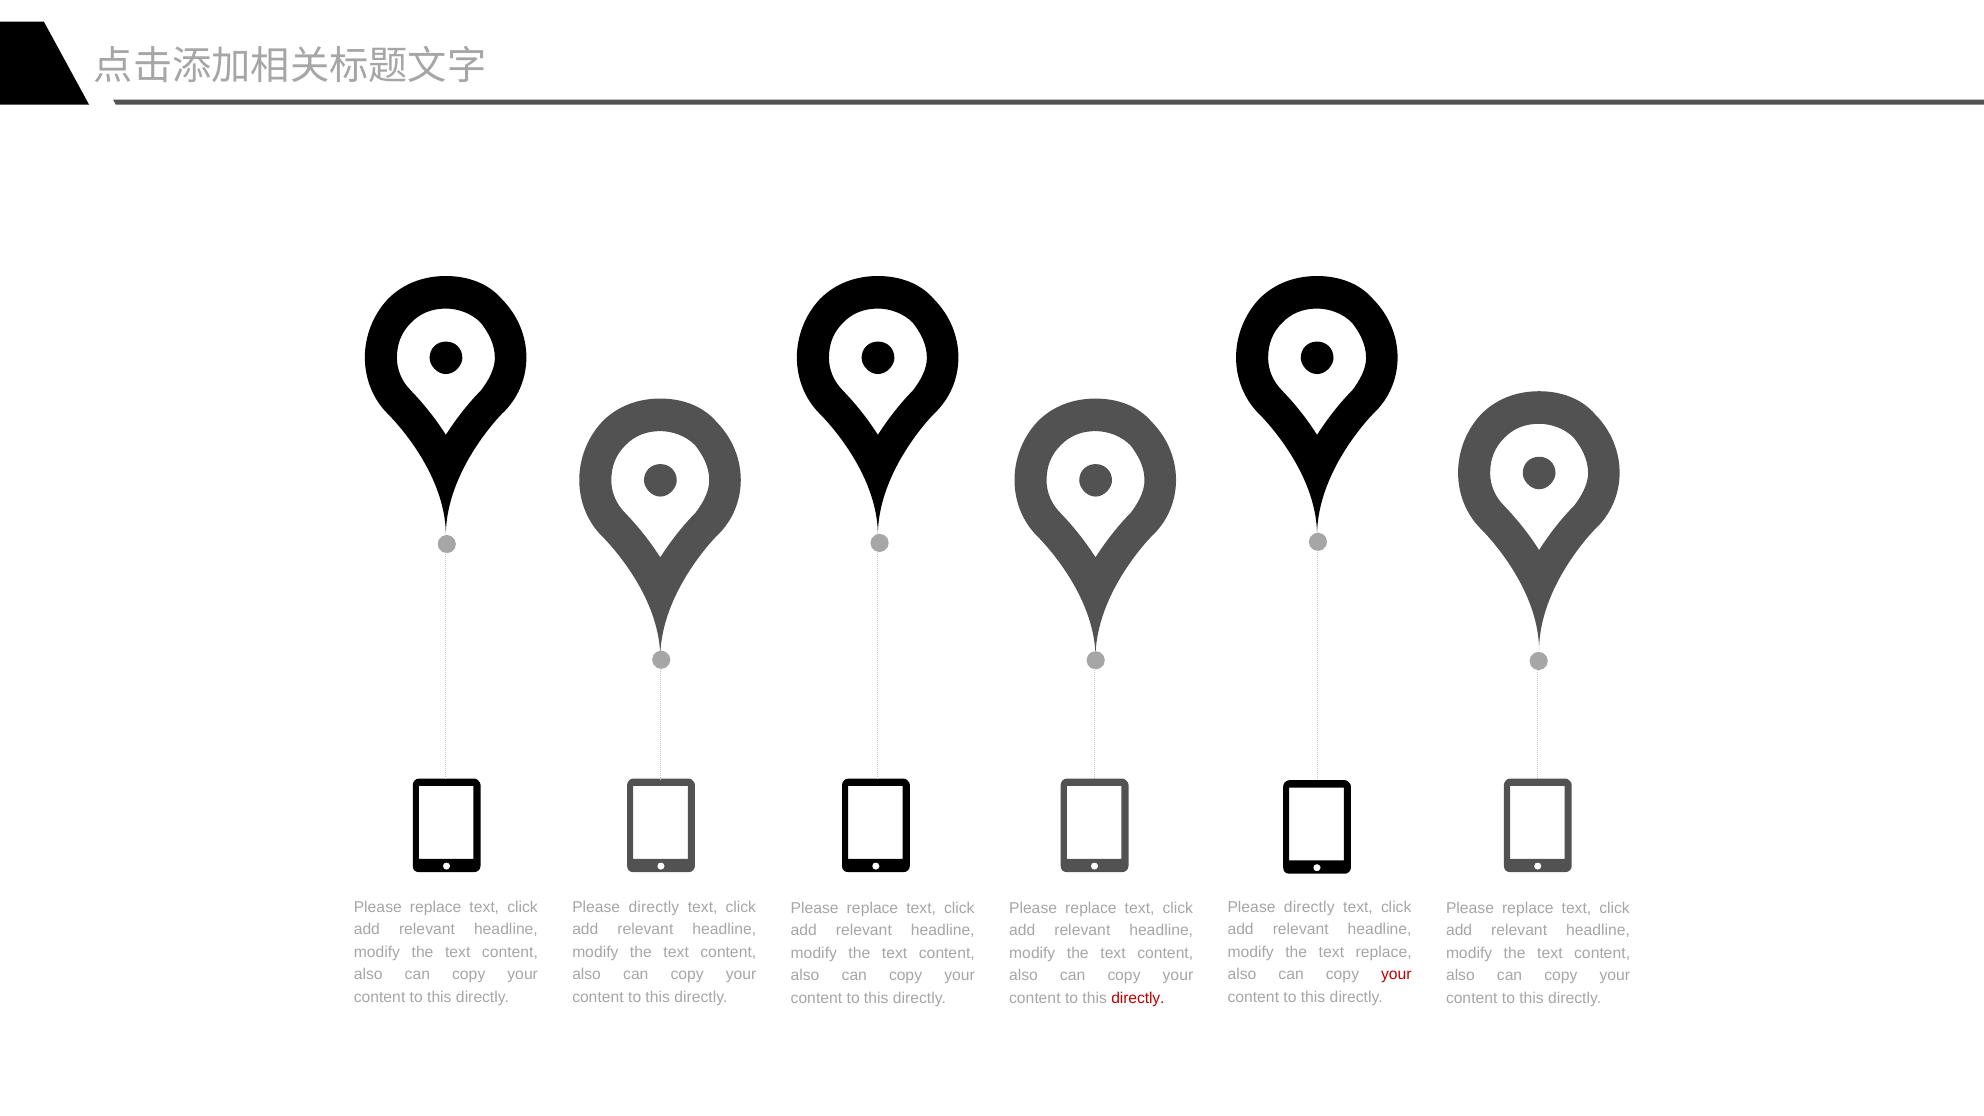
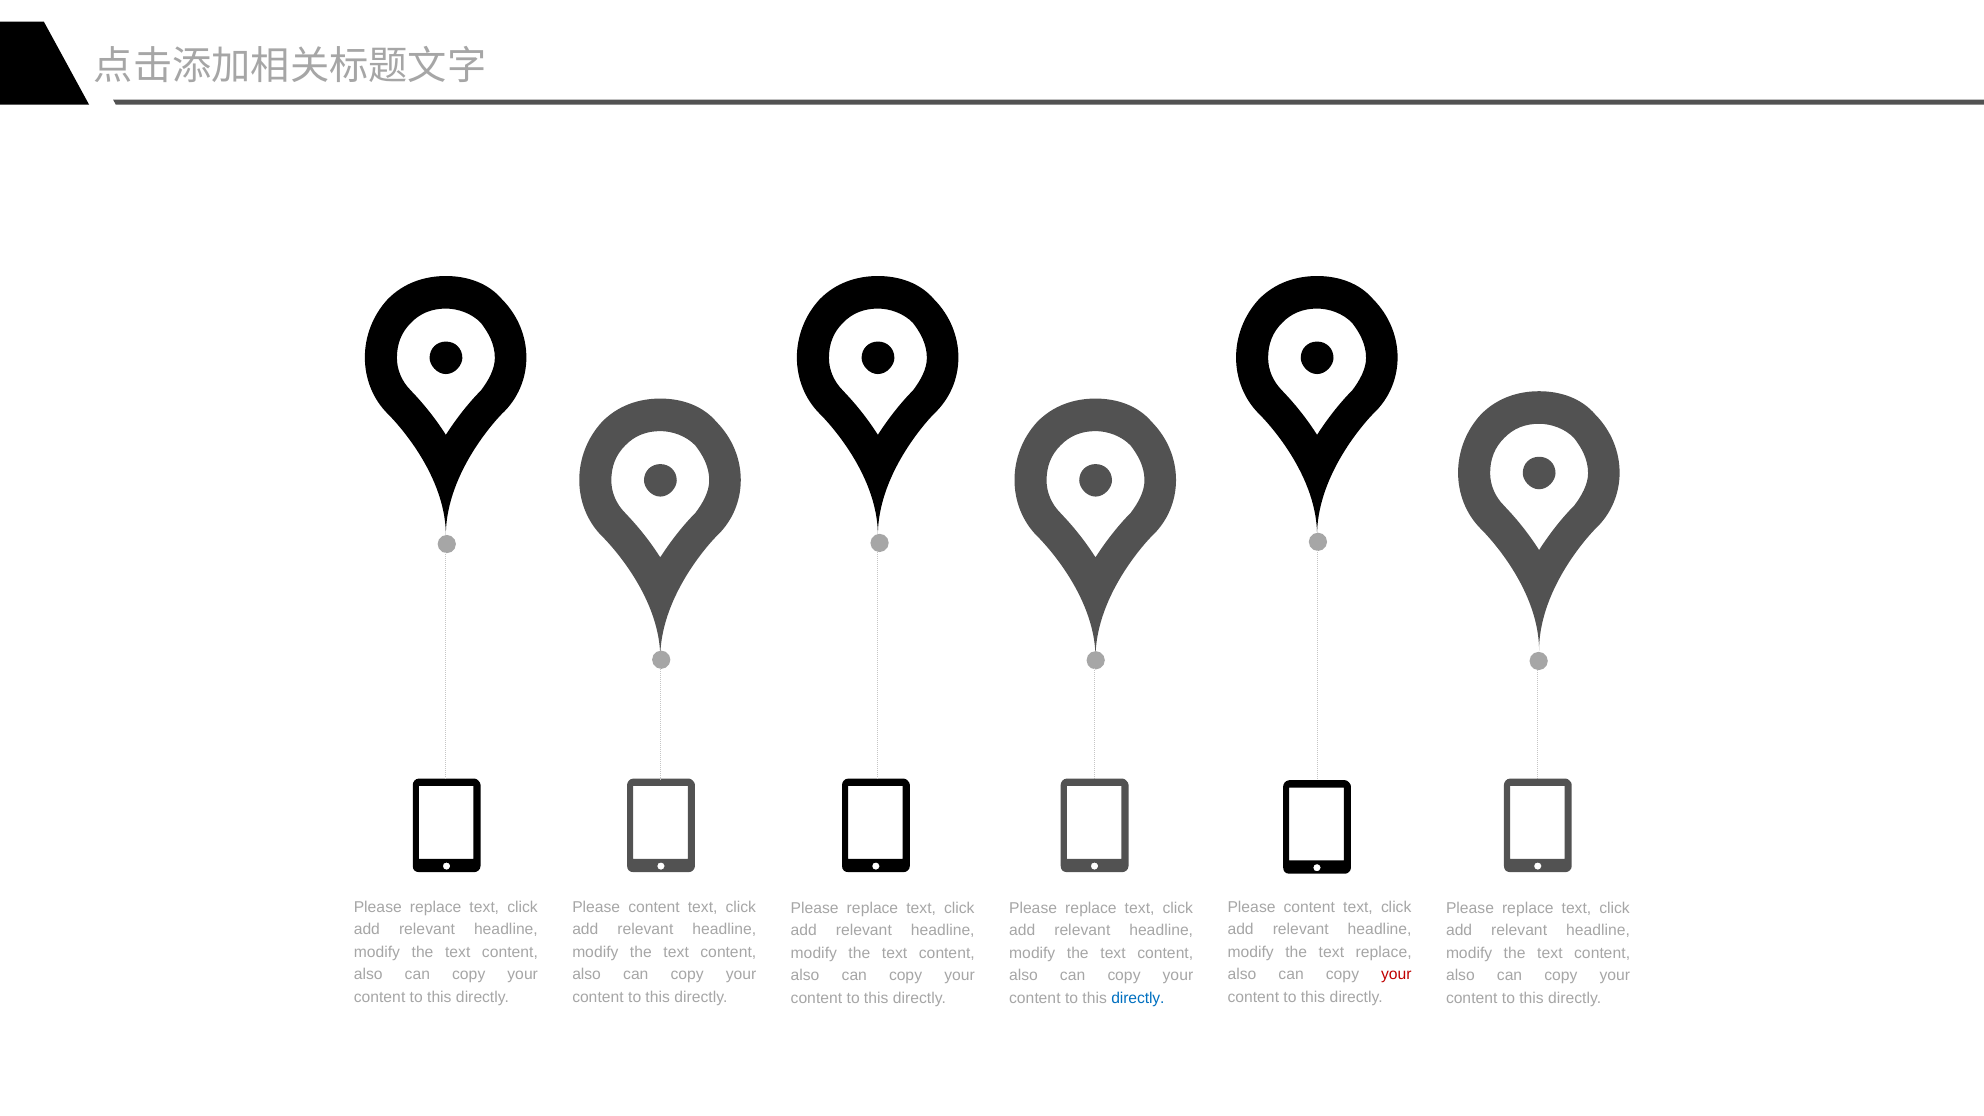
directly at (654, 907): directly -> content
directly at (1309, 907): directly -> content
directly at (1138, 998) colour: red -> blue
